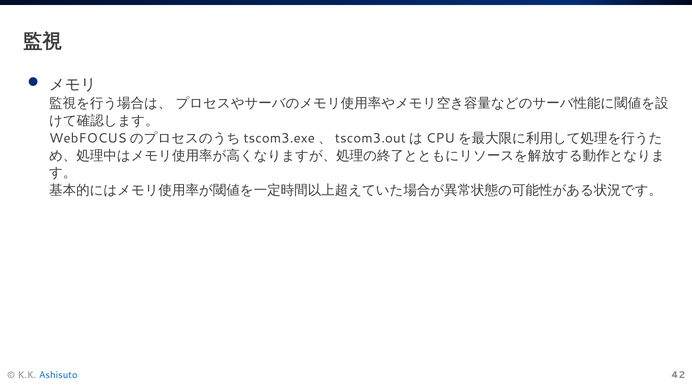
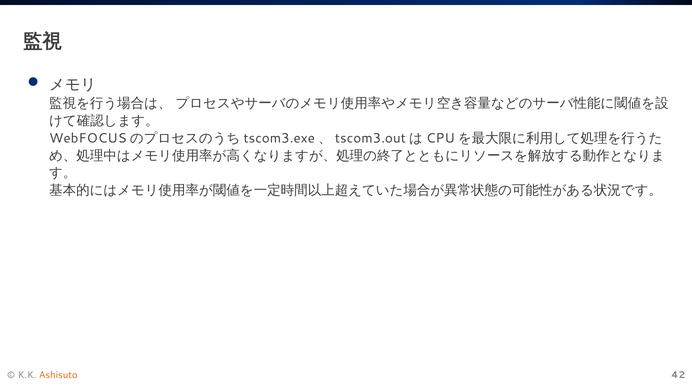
Ashisuto colour: blue -> orange
